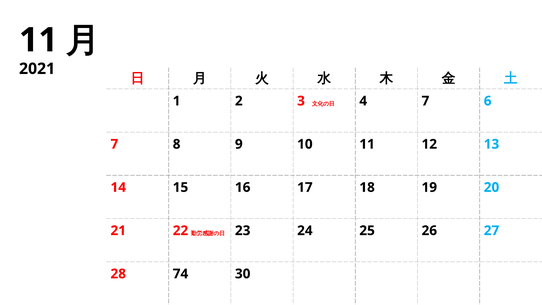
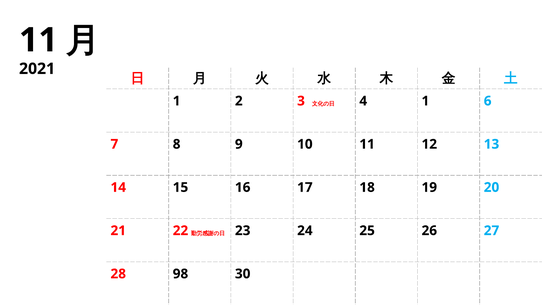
4 7: 7 -> 1
74: 74 -> 98
